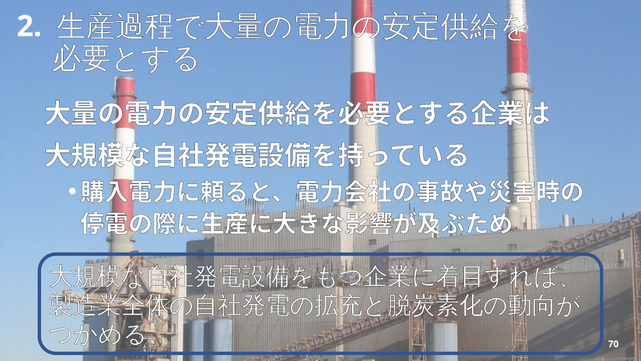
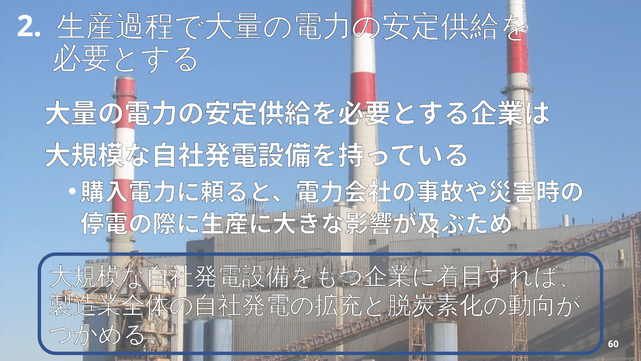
70: 70 -> 60
